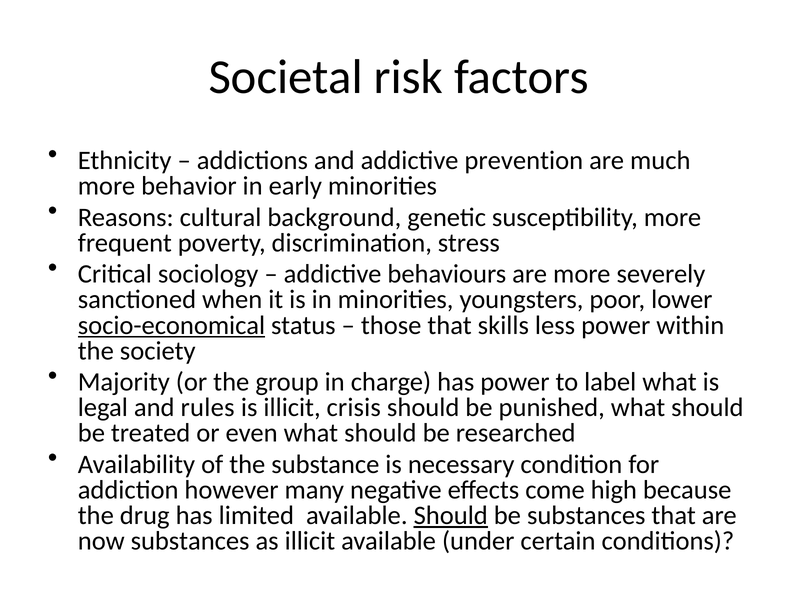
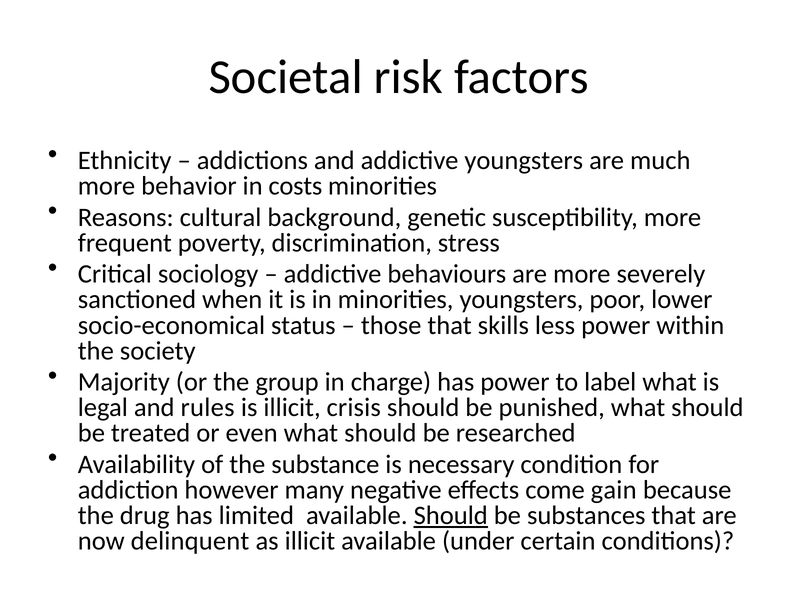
addictive prevention: prevention -> youngsters
early: early -> costs
socio-economical underline: present -> none
high: high -> gain
now substances: substances -> delinquent
